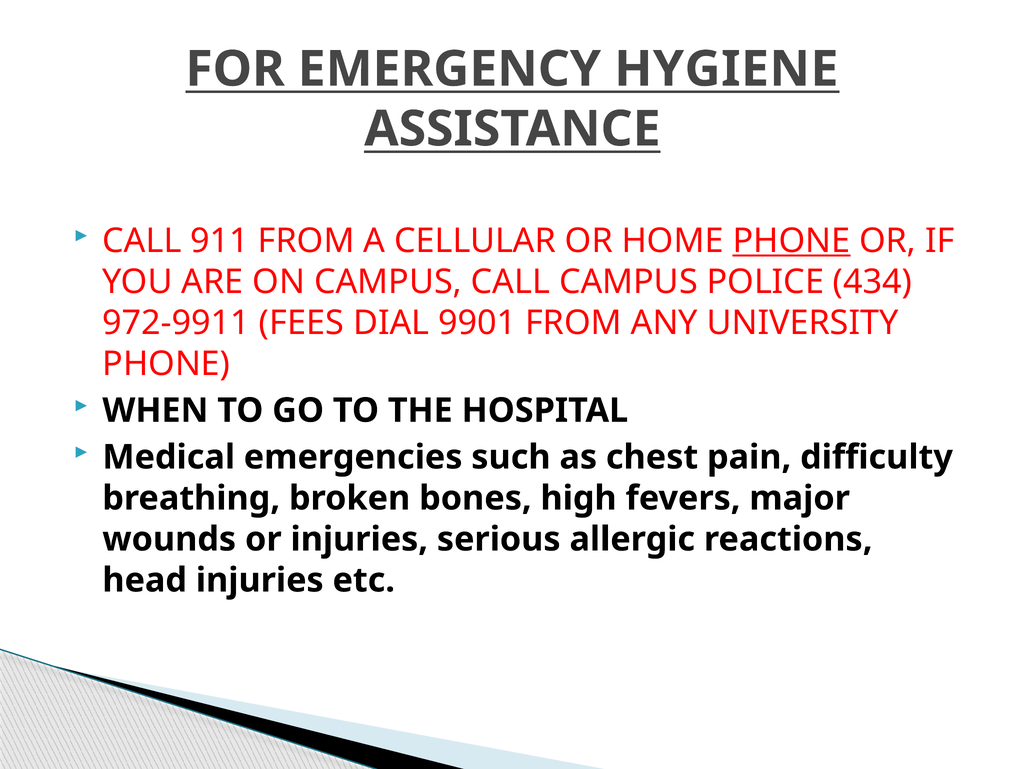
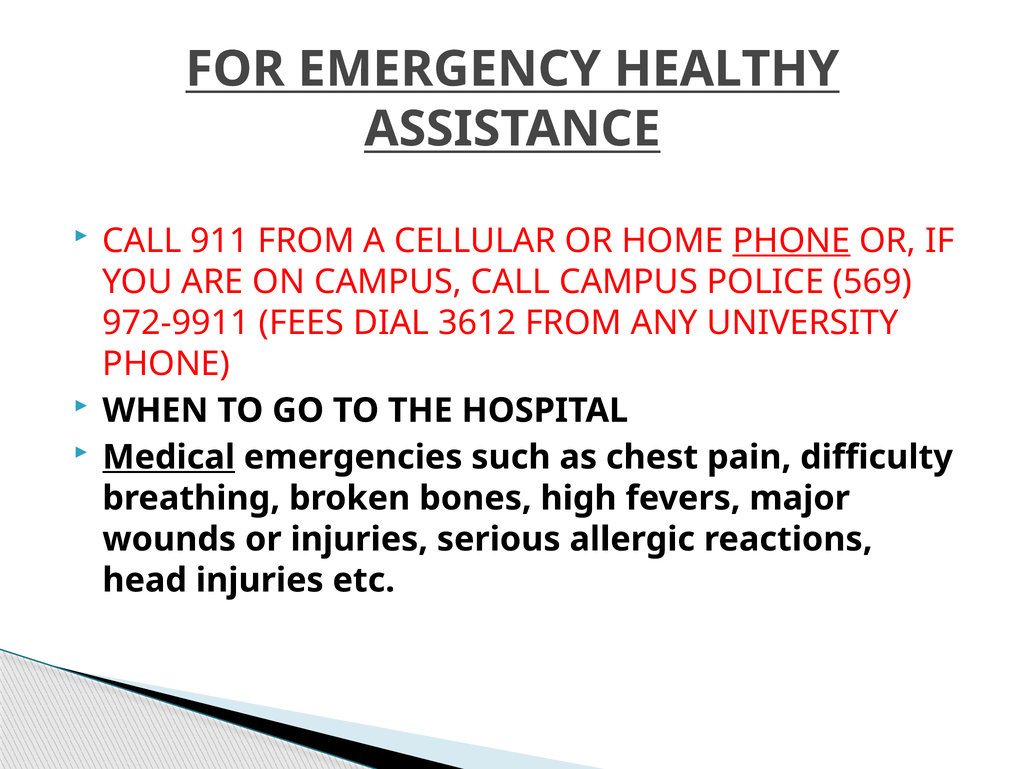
HYGIENE: HYGIENE -> HEALTHY
434: 434 -> 569
9901: 9901 -> 3612
Medical underline: none -> present
